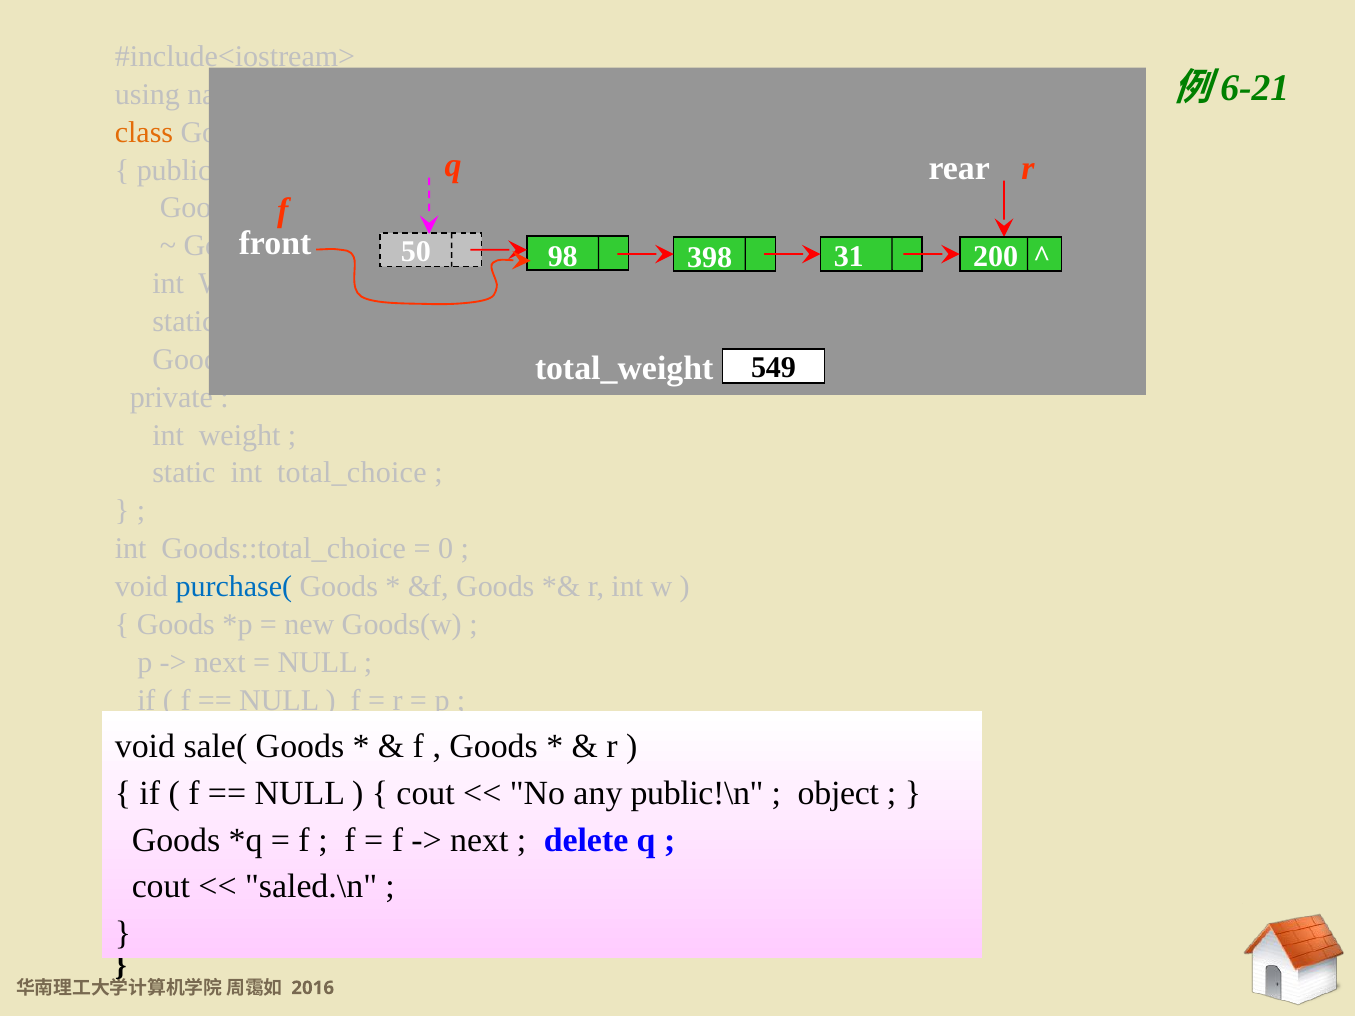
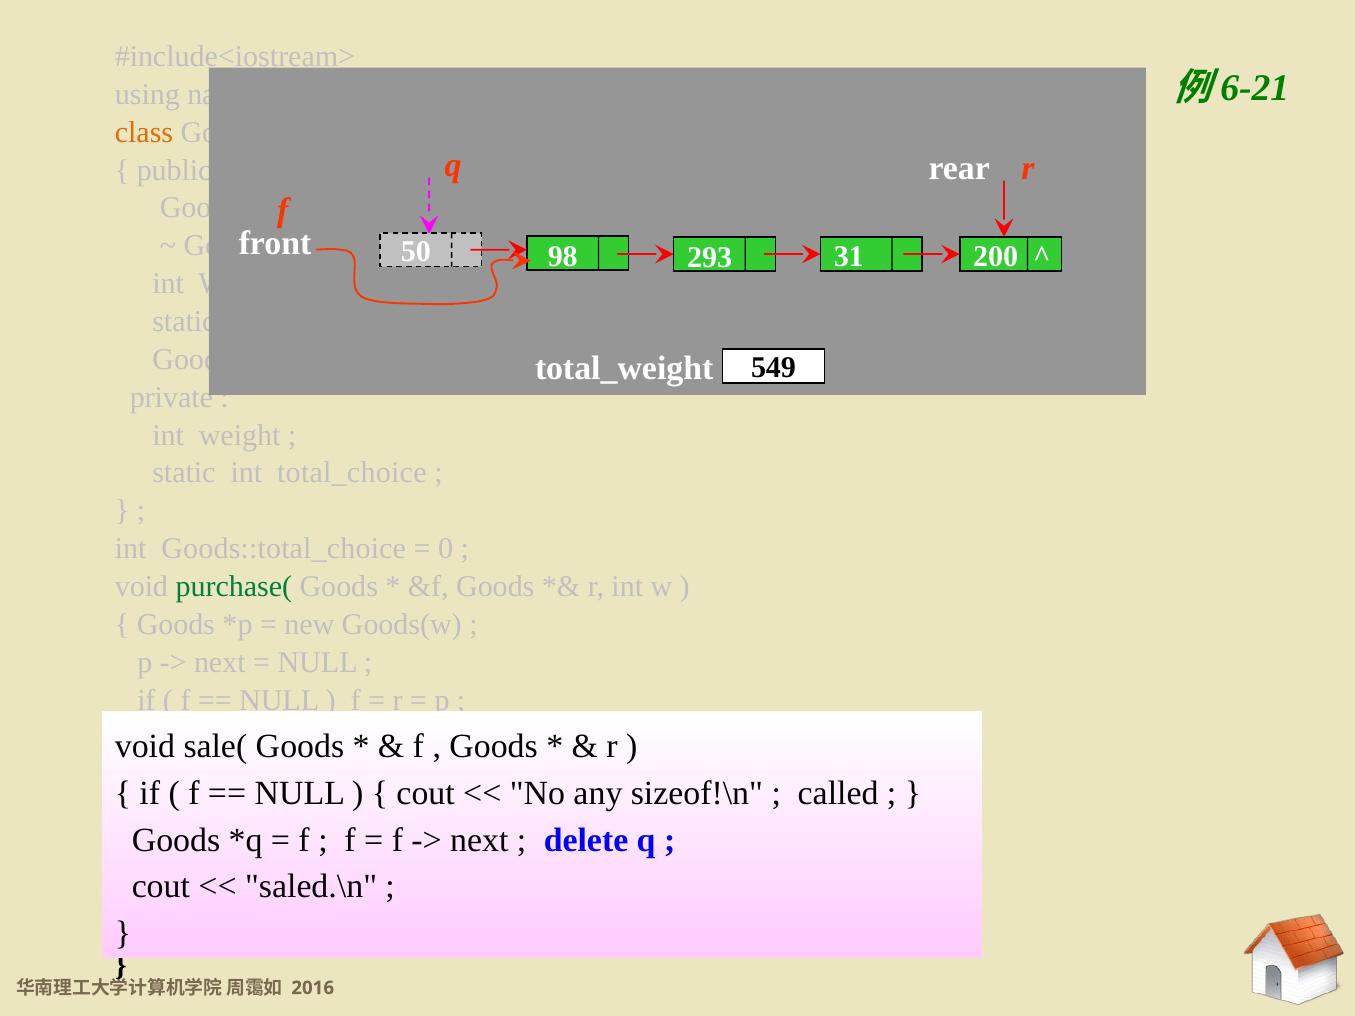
398: 398 -> 293
purchase( colour: blue -> green
public!\n: public!\n -> sizeof!\n
object: object -> called
